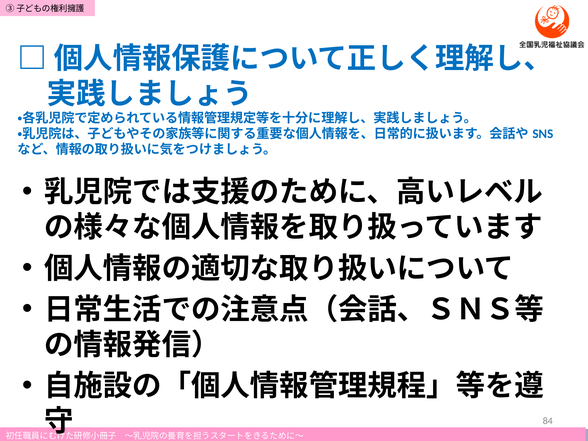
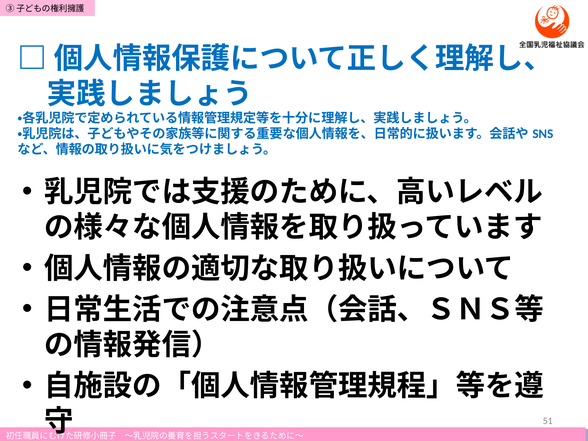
84: 84 -> 51
